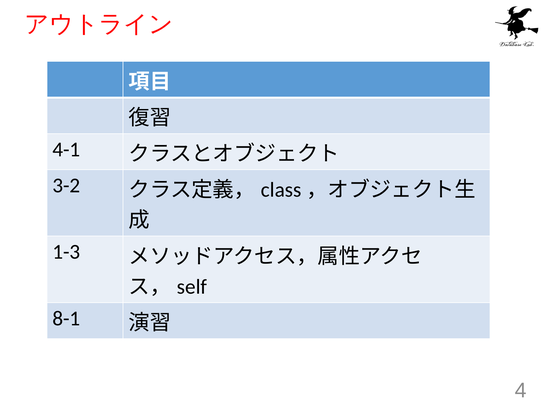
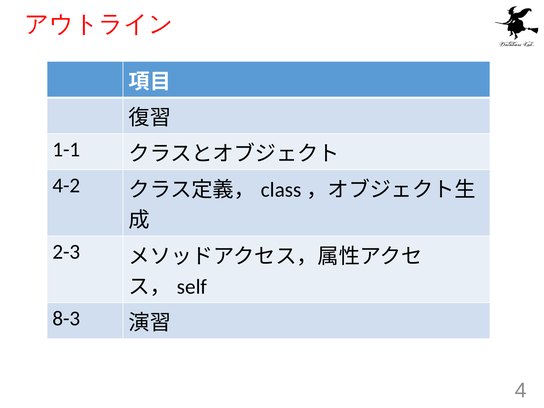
4-1: 4-1 -> 1-1
3-2: 3-2 -> 4-2
1-3: 1-3 -> 2-3
8-1: 8-1 -> 8-3
